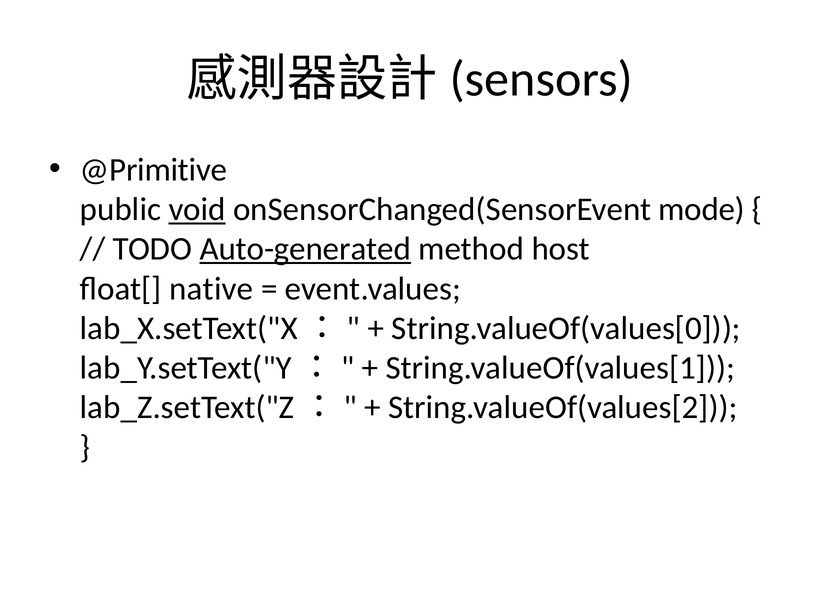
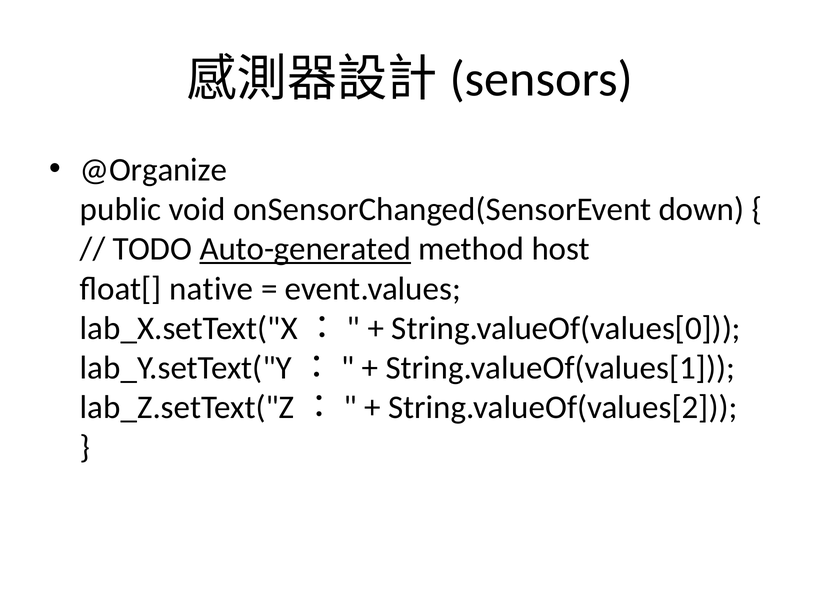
@Primitive: @Primitive -> @Organize
void underline: present -> none
mode: mode -> down
